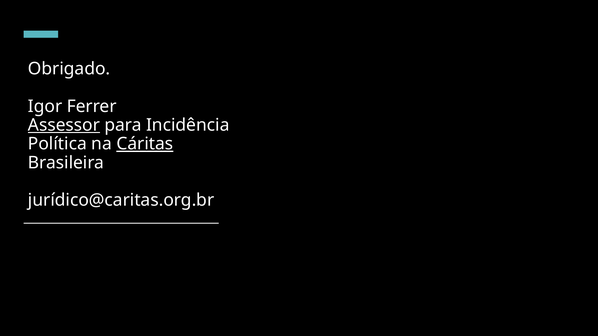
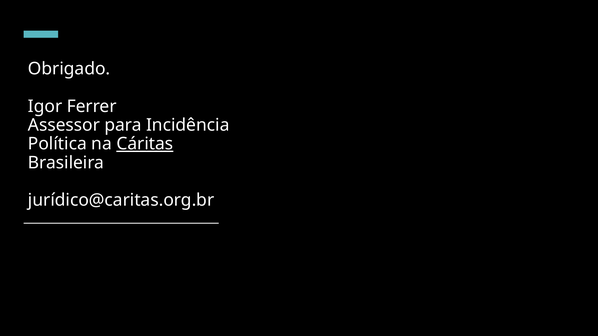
Assessor underline: present -> none
